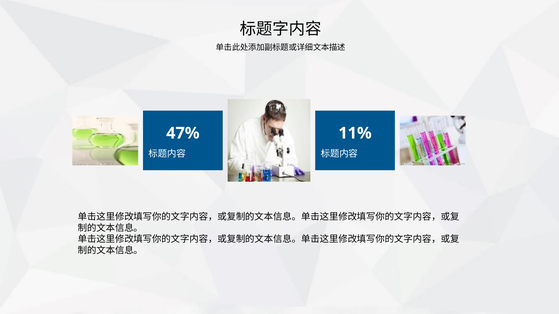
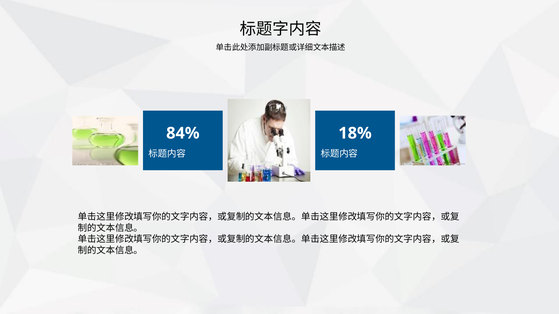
47%: 47% -> 84%
11%: 11% -> 18%
